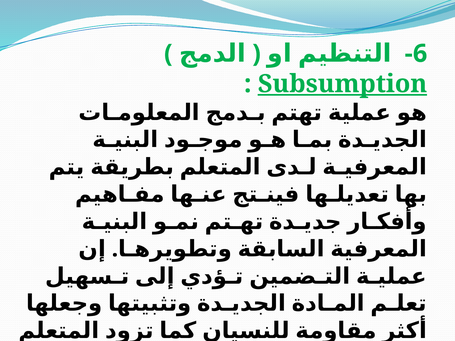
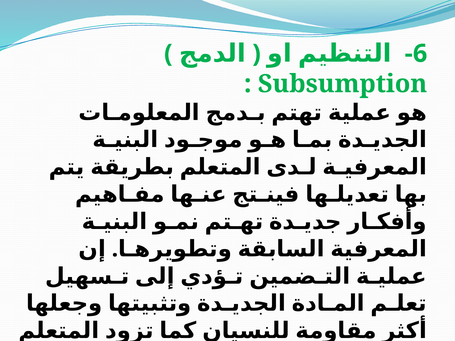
Subsumption underline: present -> none
